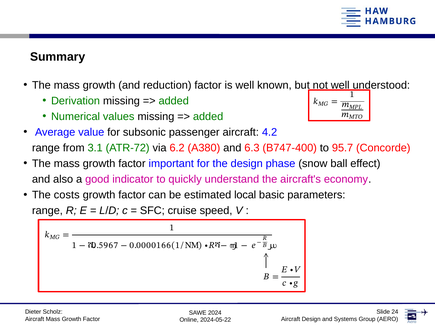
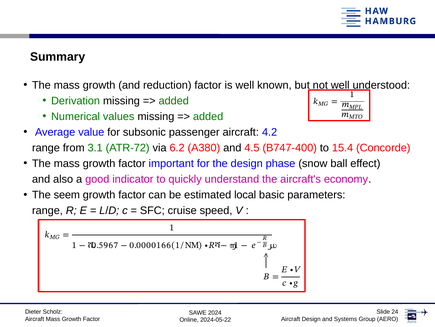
6.3: 6.3 -> 4.5
95.7: 95.7 -> 15.4
costs: costs -> seem
